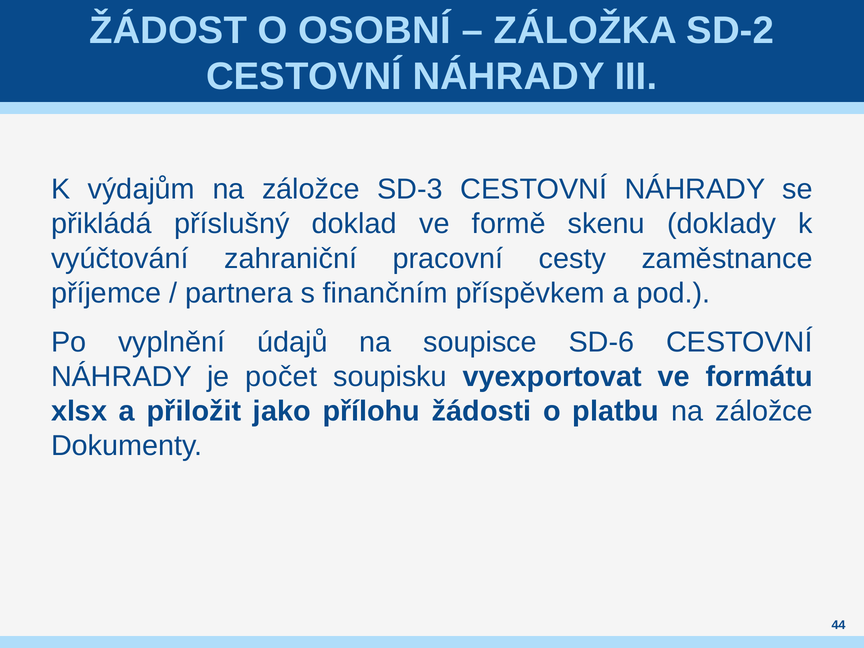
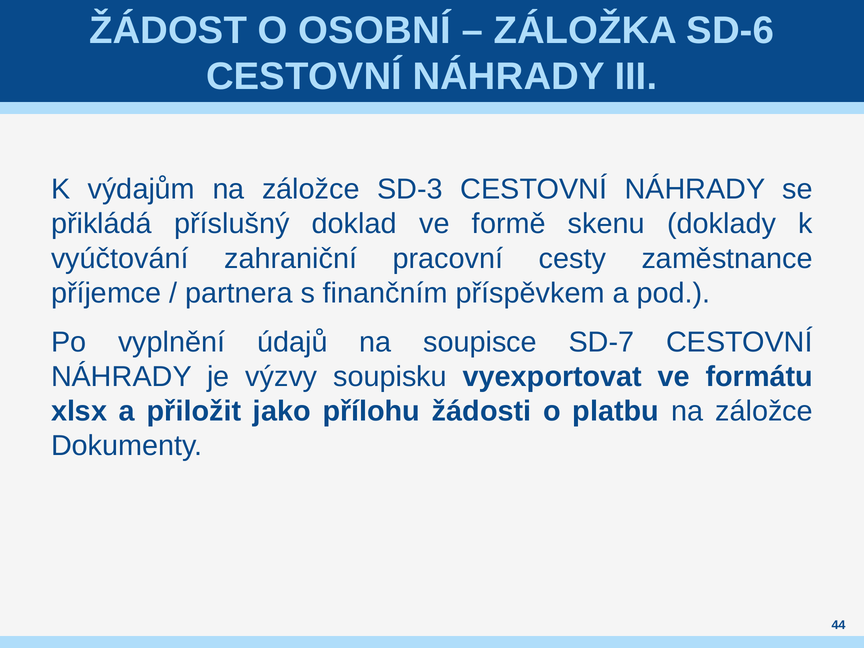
SD-2: SD-2 -> SD-6
SD-6: SD-6 -> SD-7
počet: počet -> výzvy
